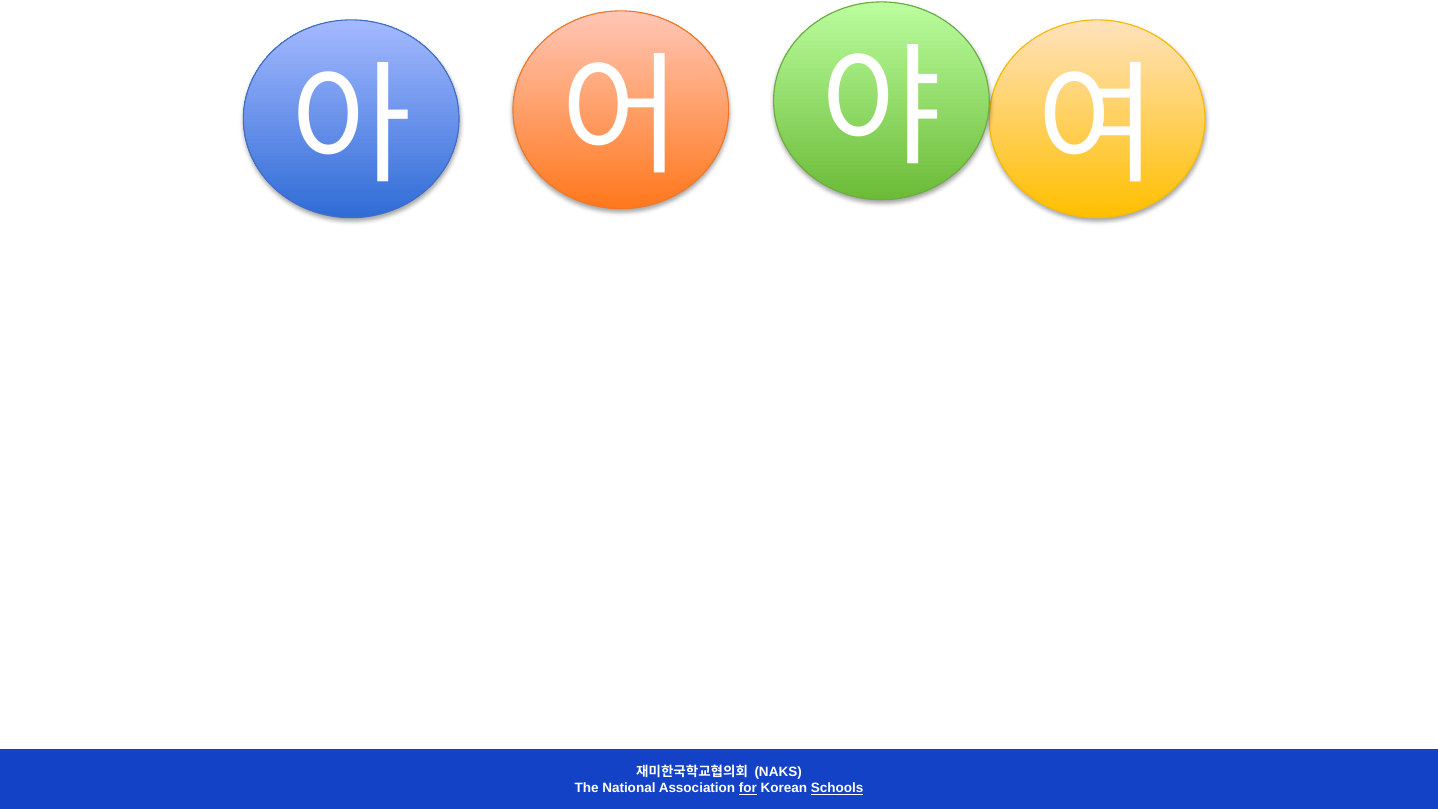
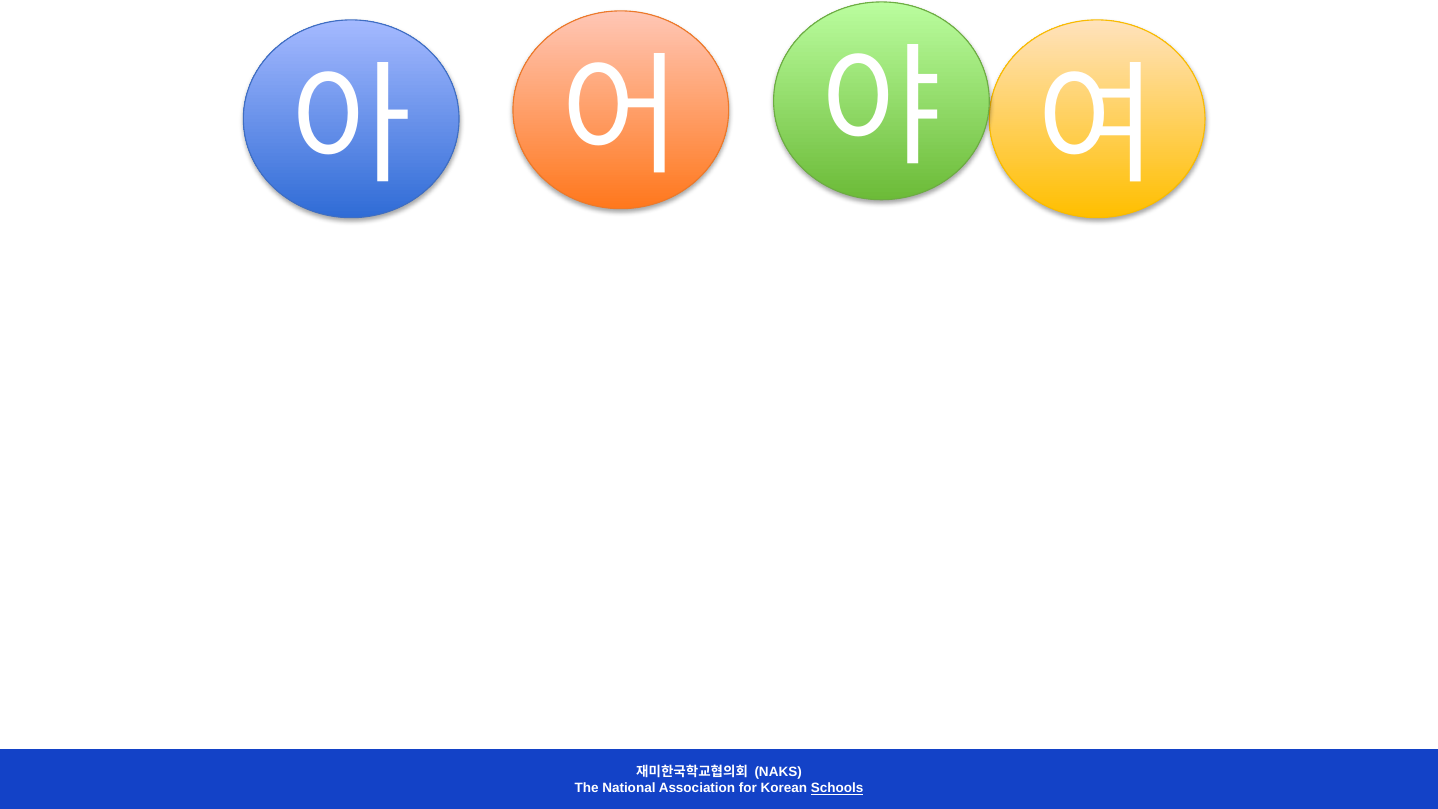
for underline: present -> none
